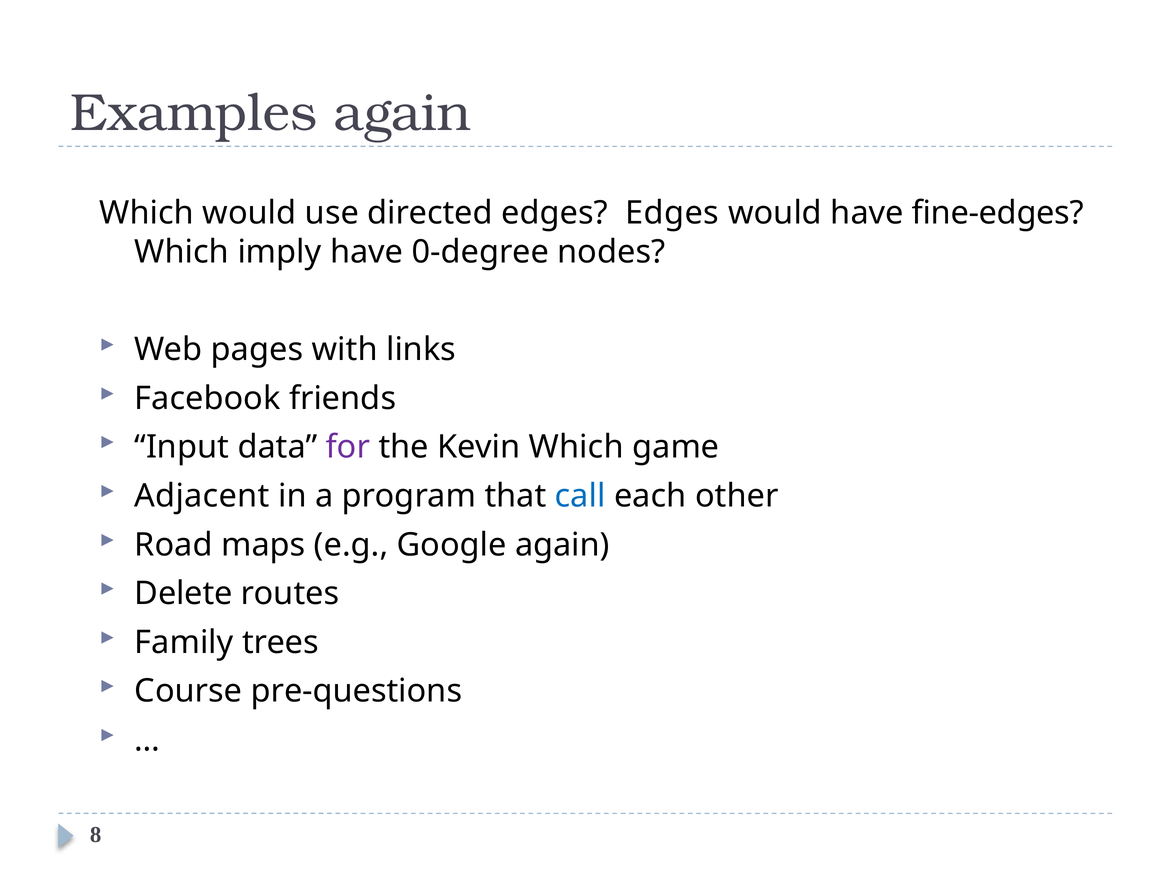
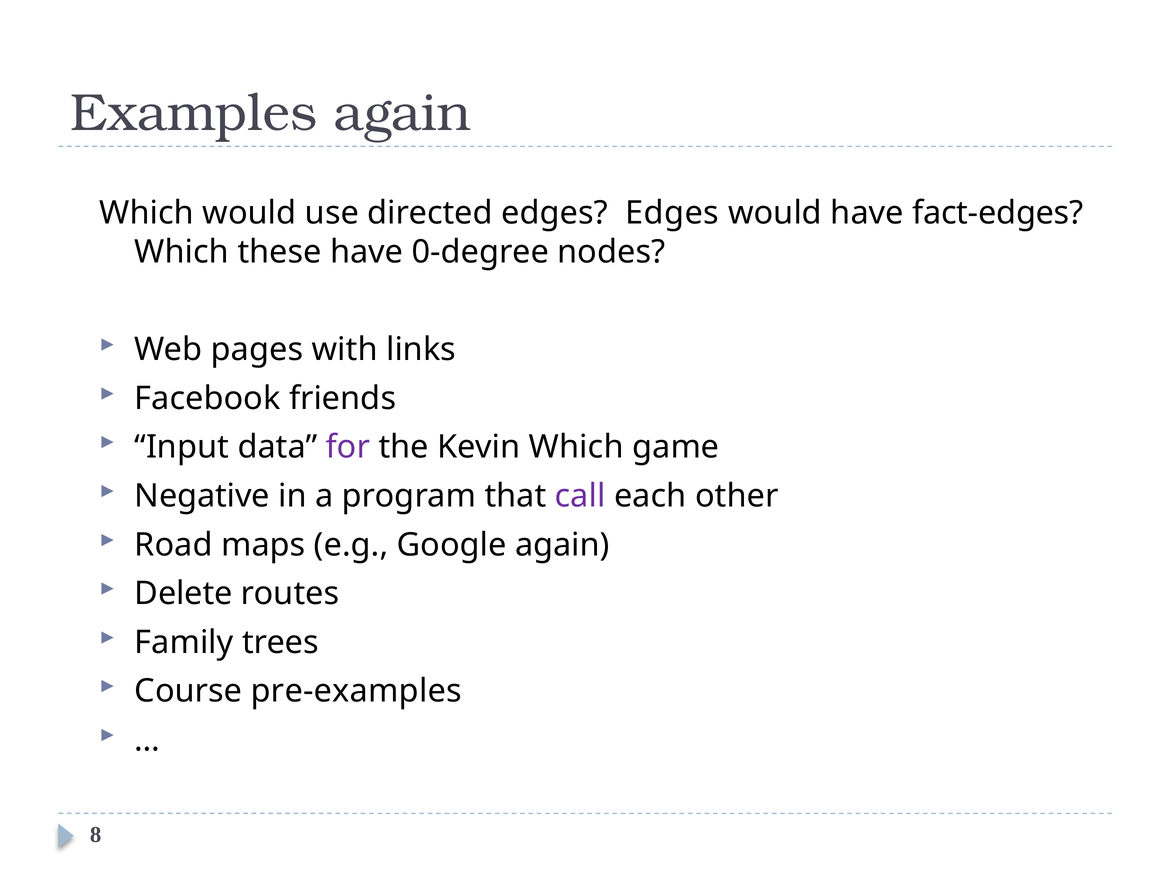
fine-edges: fine-edges -> fact-edges
imply: imply -> these
Adjacent: Adjacent -> Negative
call colour: blue -> purple
pre-questions: pre-questions -> pre-examples
